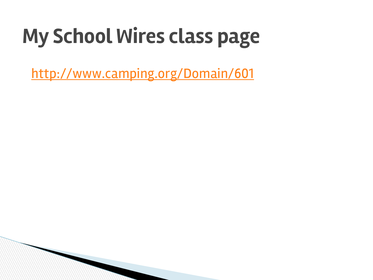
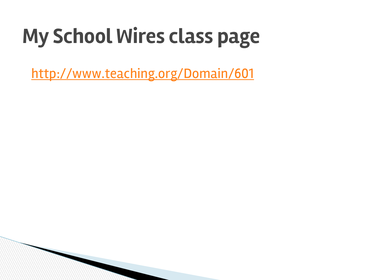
http://www.camping.org/Domain/601: http://www.camping.org/Domain/601 -> http://www.teaching.org/Domain/601
